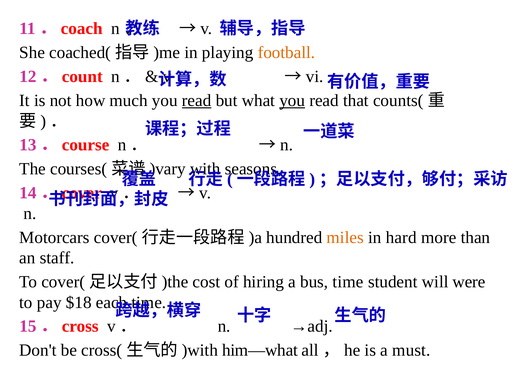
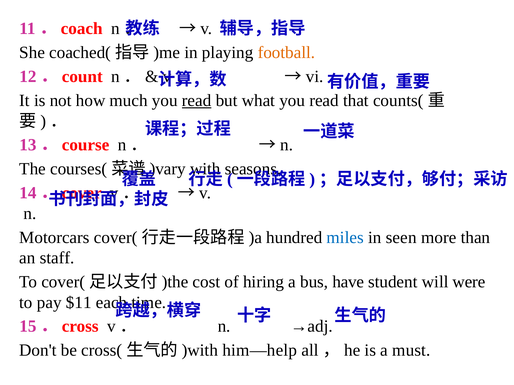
you at (292, 101) underline: present -> none
miles colour: orange -> blue
hard: hard -> seen
bus time: time -> have
$18: $18 -> $11
him—what: him—what -> him—help
